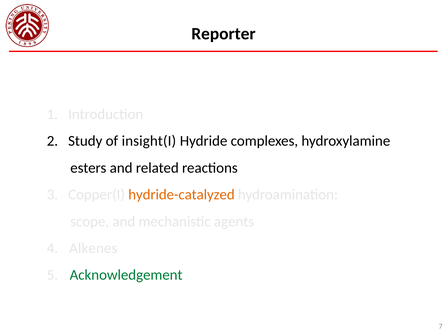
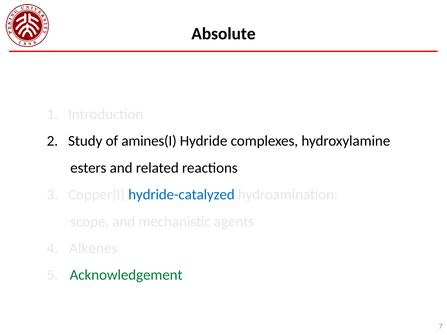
Reporter: Reporter -> Absolute
insight(I: insight(I -> amines(I
hydride-catalyzed colour: orange -> blue
